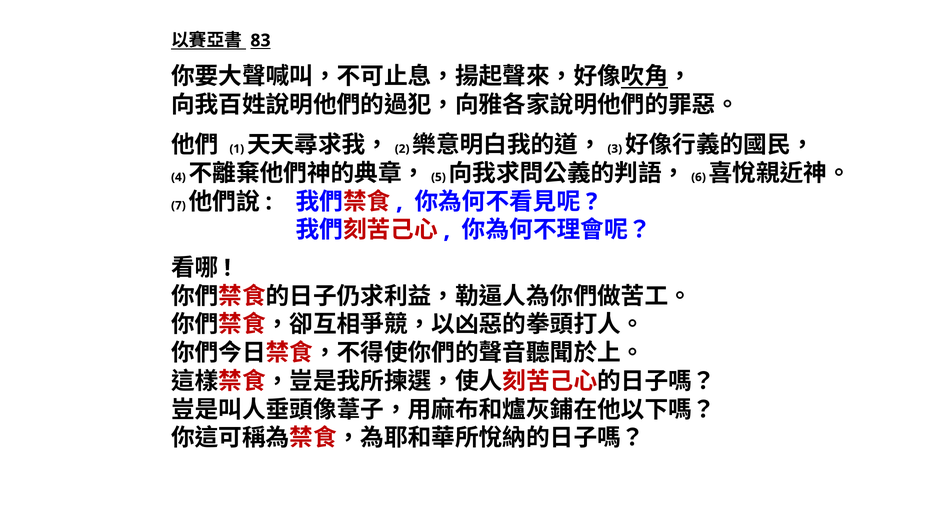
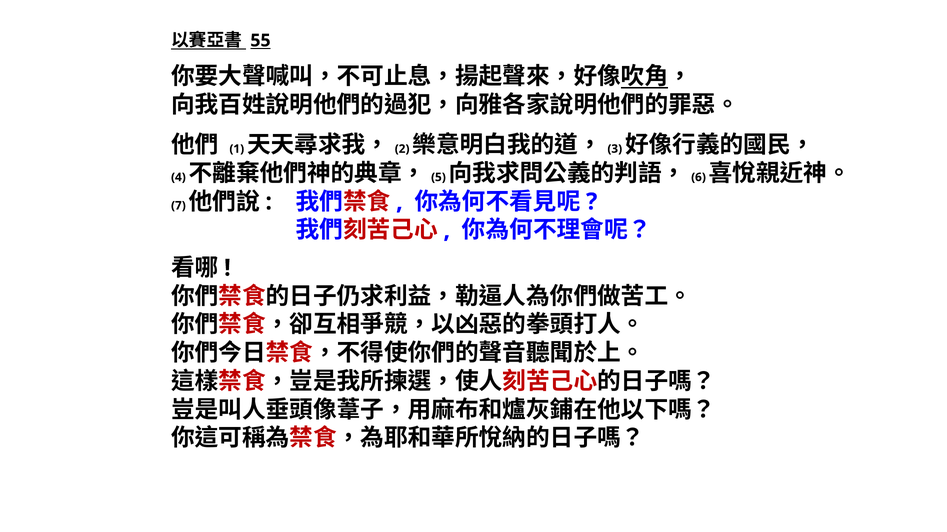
83: 83 -> 55
